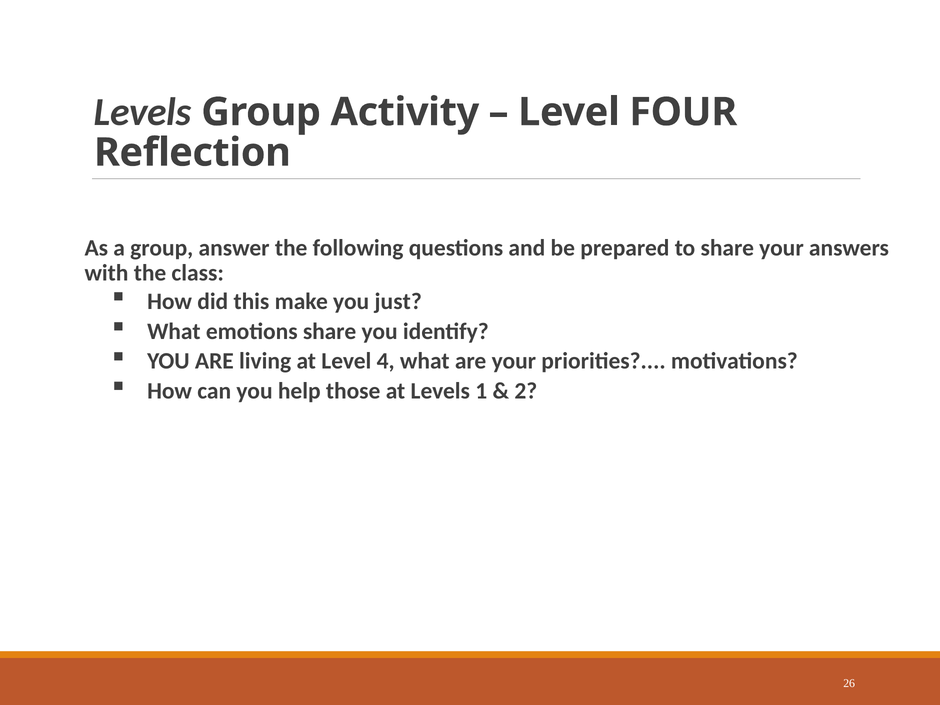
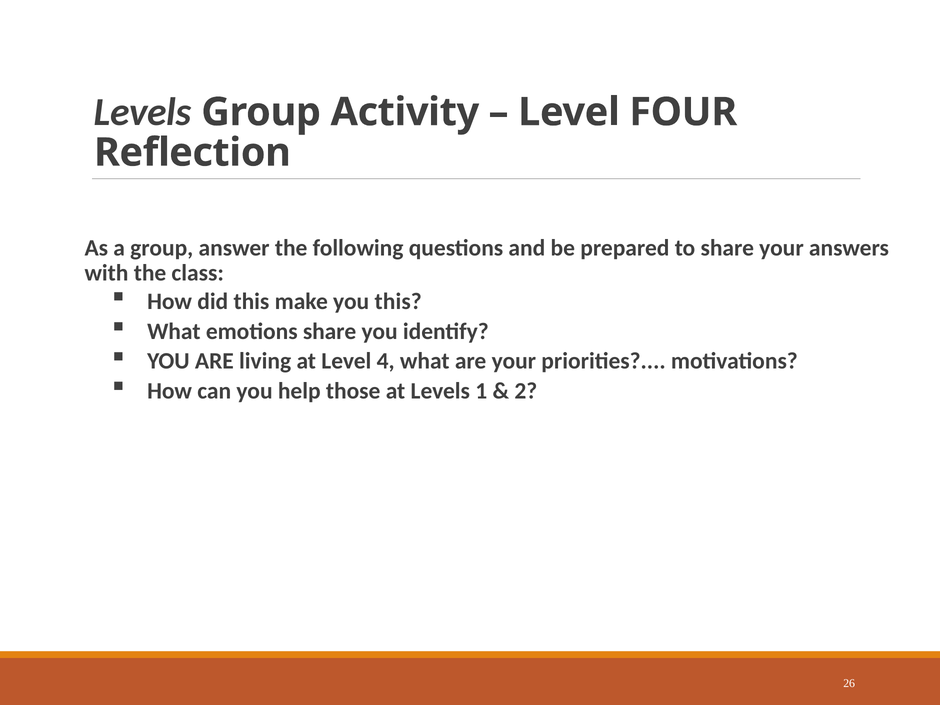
you just: just -> this
